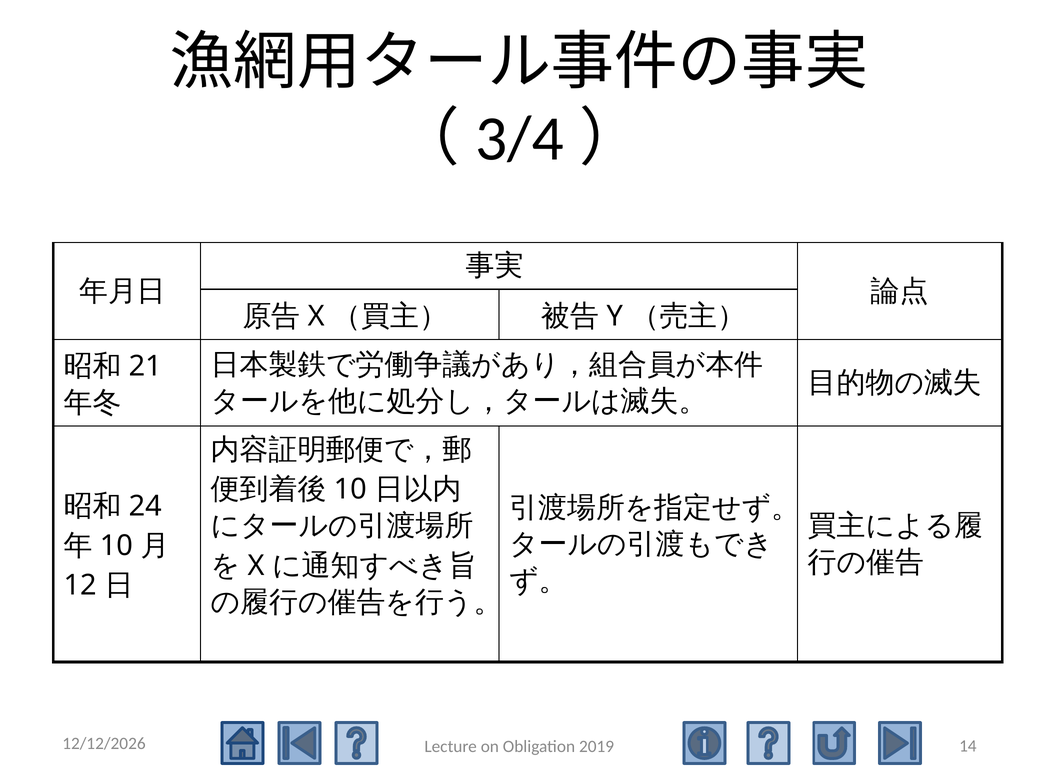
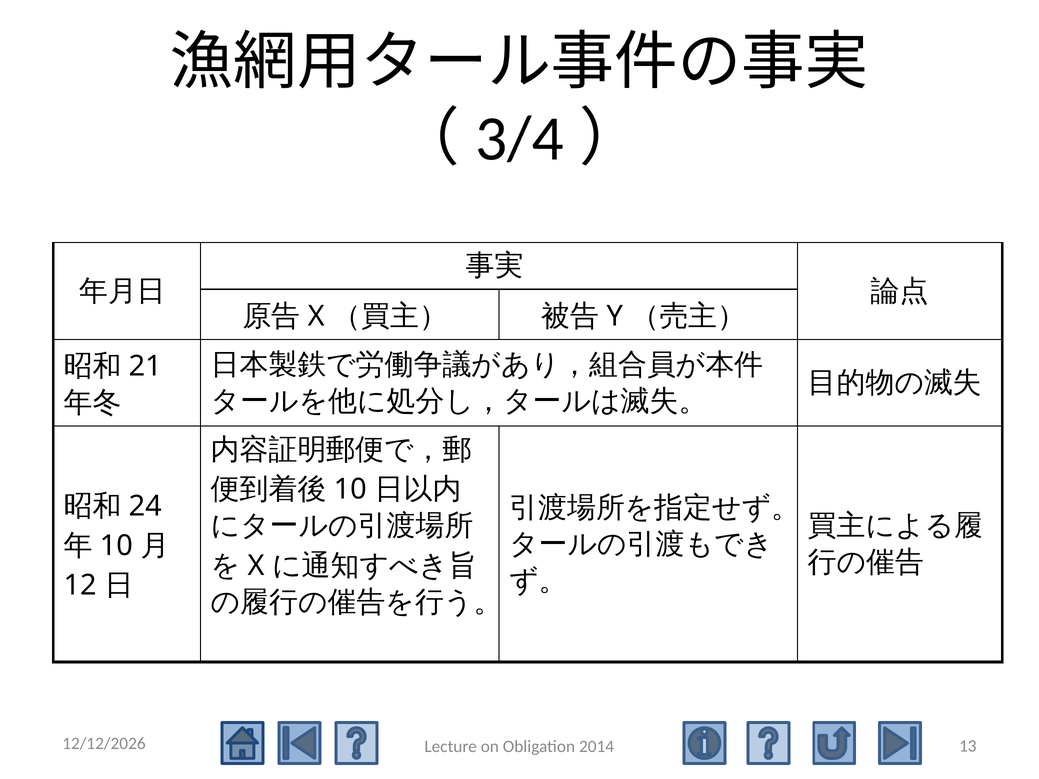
14: 14 -> 13
2019: 2019 -> 2014
